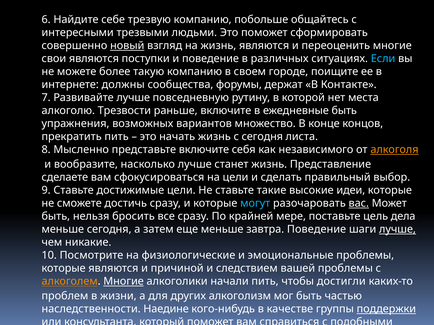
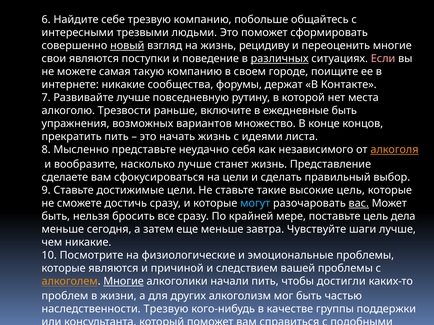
жизнь являются: являются -> рецидиву
различных underline: none -> present
Если colour: light blue -> pink
более: более -> самая
интернете должны: должны -> никакие
с сегодня: сегодня -> идеями
представьте включите: включите -> неудачно
высокие идеи: идеи -> цель
завтра Поведение: Поведение -> Чувствуйте
лучше at (397, 230) underline: present -> none
наследственности Наедине: Наедине -> Трезвую
поддержки underline: present -> none
